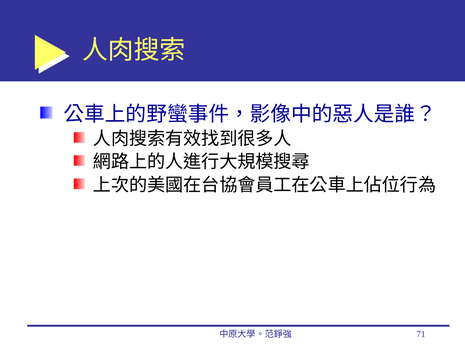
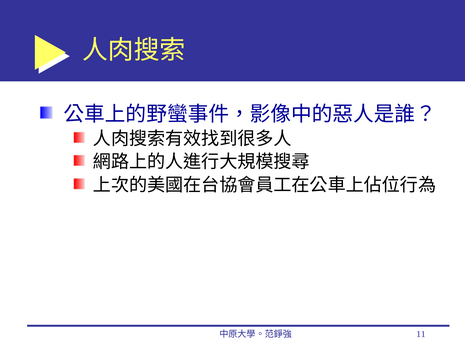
71: 71 -> 11
